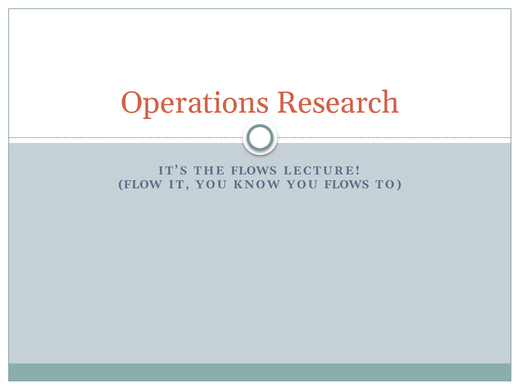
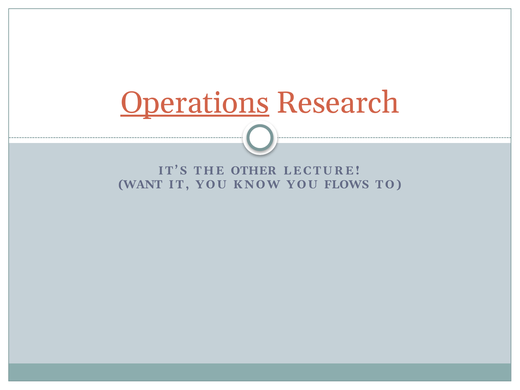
Operations underline: none -> present
THE FLOWS: FLOWS -> OTHER
FLOW: FLOW -> WANT
